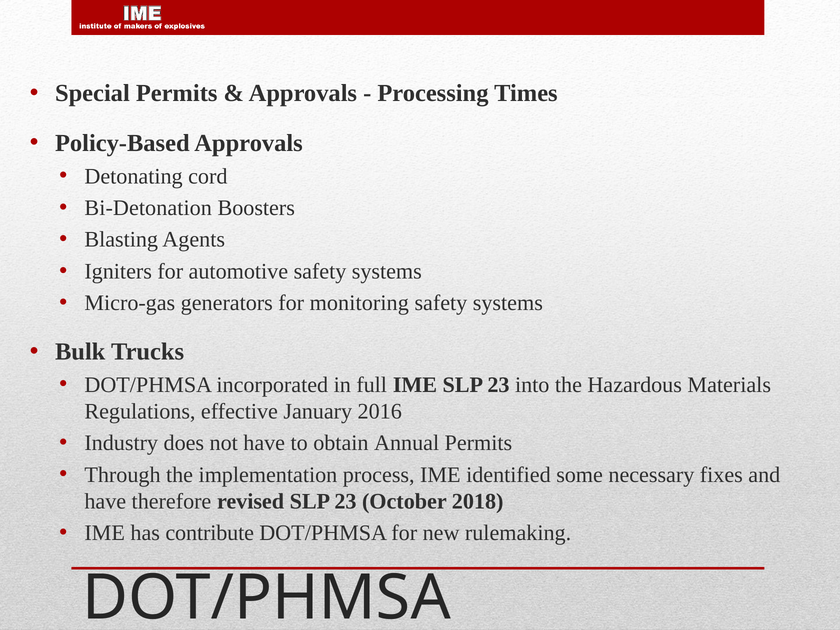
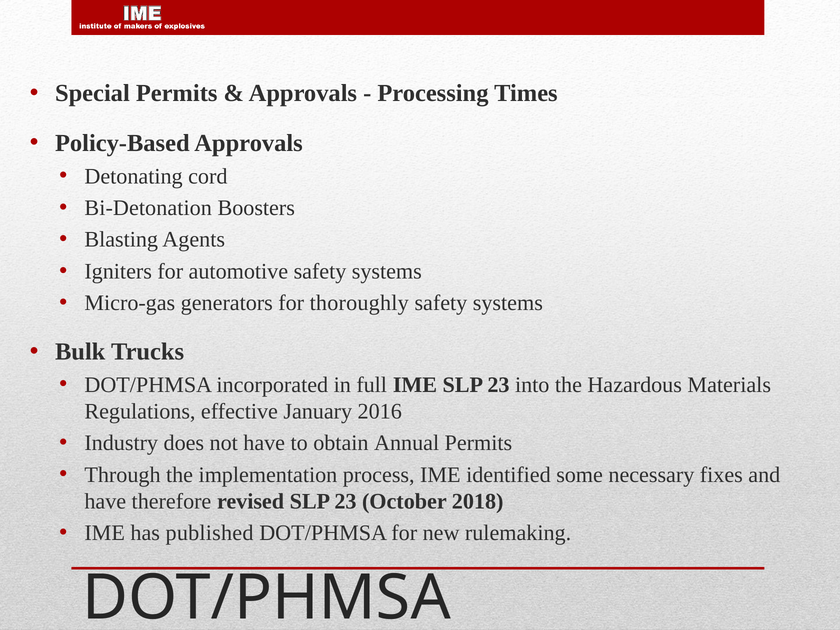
monitoring: monitoring -> thoroughly
contribute: contribute -> published
